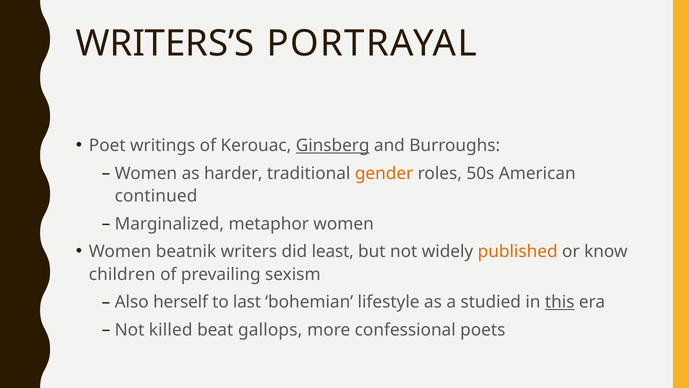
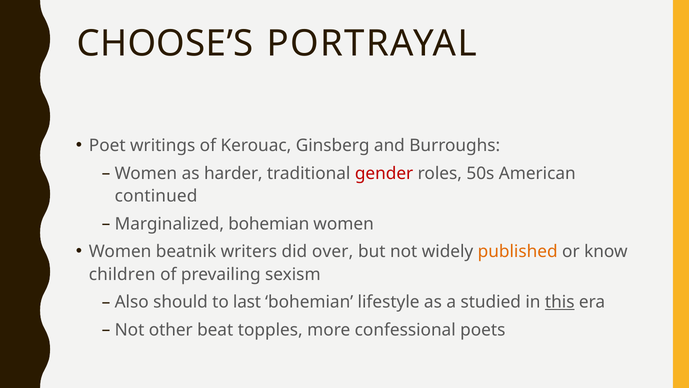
WRITERS’S: WRITERS’S -> CHOOSE’S
Ginsberg underline: present -> none
gender colour: orange -> red
Marginalized metaphor: metaphor -> bohemian
least: least -> over
herself: herself -> should
killed: killed -> other
gallops: gallops -> topples
